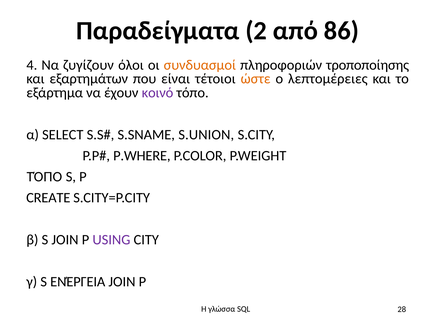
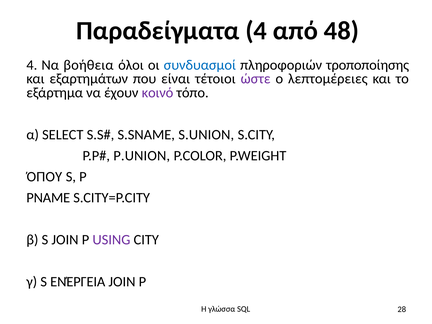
Παραδείγματα 2: 2 -> 4
86: 86 -> 48
ζυγίζουν: ζυγίζουν -> βοήθεια
συνδυασμοί colour: orange -> blue
ώστε colour: orange -> purple
P.WHERE: P.WHERE -> P.UNION
ΤΌΠΟ at (44, 177): ΤΌΠΟ -> ΌΠΟΥ
CREATE: CREATE -> PNAME
